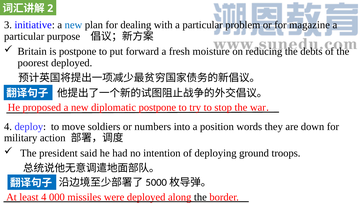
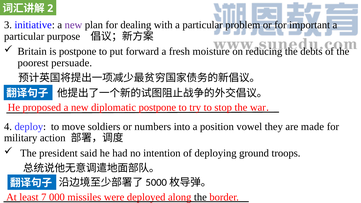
new at (73, 25) colour: blue -> purple
magazine: magazine -> important
poorest deployed: deployed -> persuade
words: words -> vowel
down: down -> made
least 4: 4 -> 7
